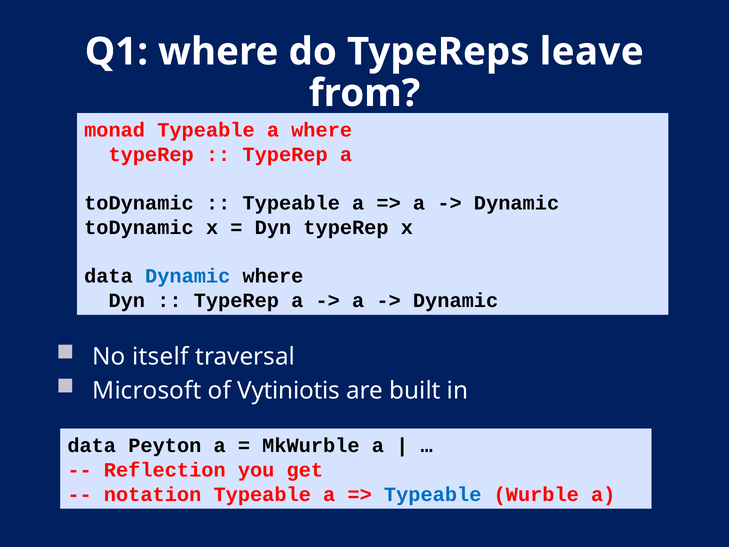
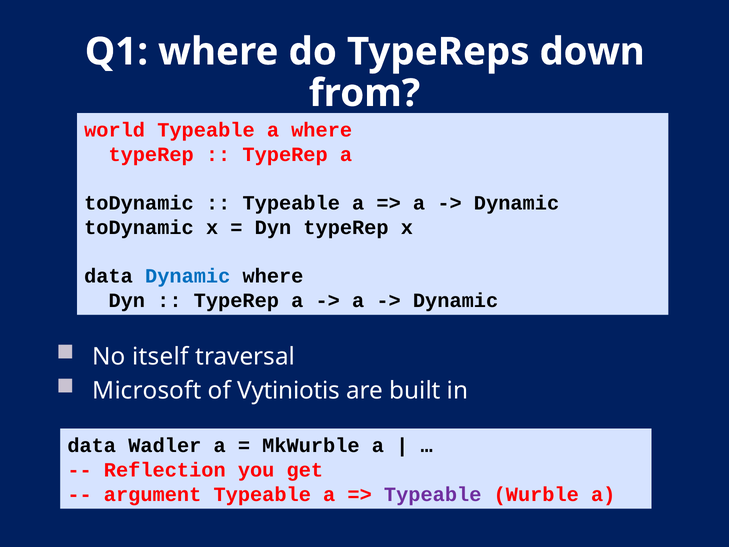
leave: leave -> down
monad: monad -> world
Peyton: Peyton -> Wadler
notation: notation -> argument
Typeable at (433, 494) colour: blue -> purple
